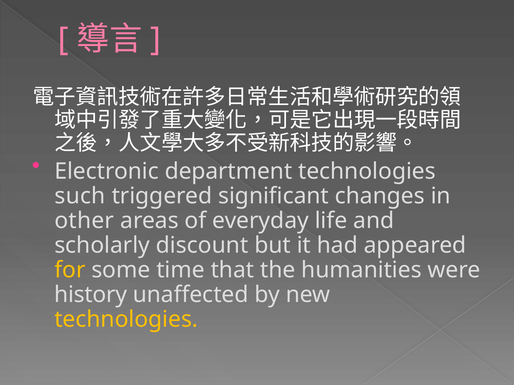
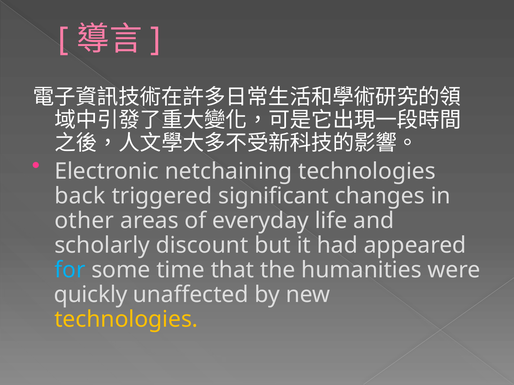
department: department -> netchaining
such: such -> back
for colour: yellow -> light blue
history: history -> quickly
